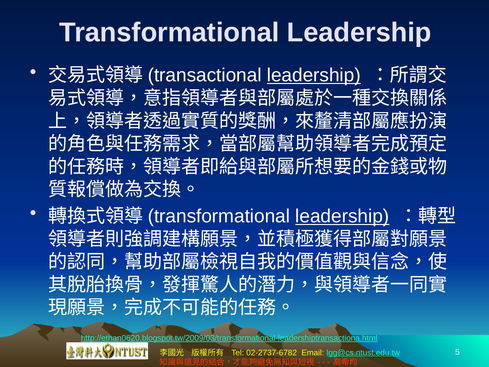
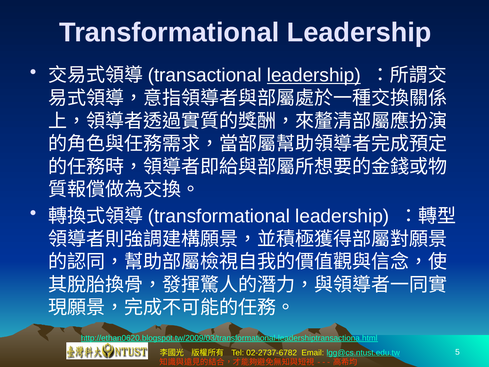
leadership at (342, 216) underline: present -> none
